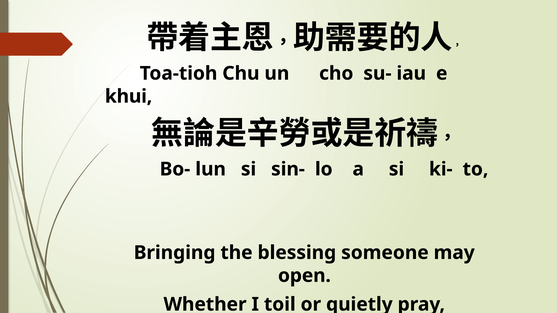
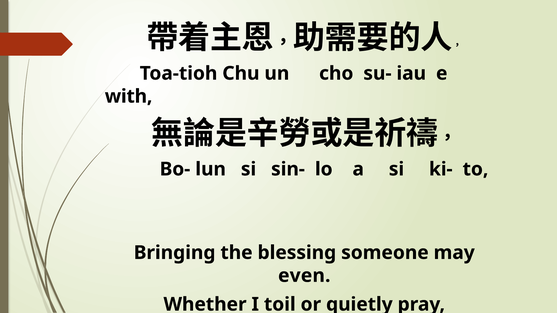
khui: khui -> with
open: open -> even
